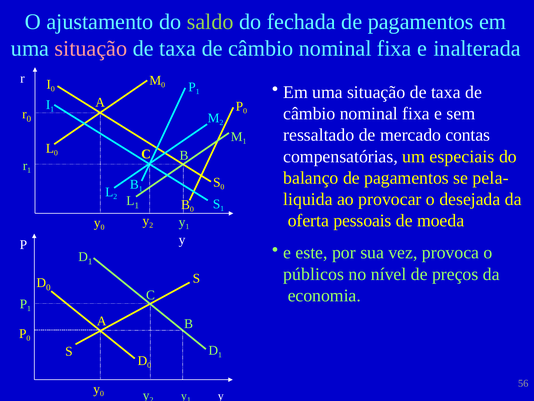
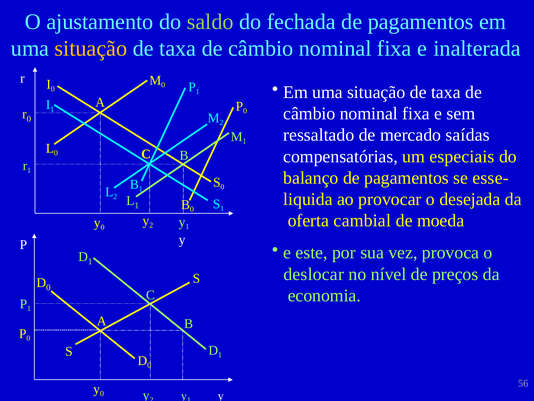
situação at (91, 48) colour: pink -> yellow
contas: contas -> saídas
pela-: pela- -> esse-
pessoais: pessoais -> cambial
públicos: públicos -> deslocar
